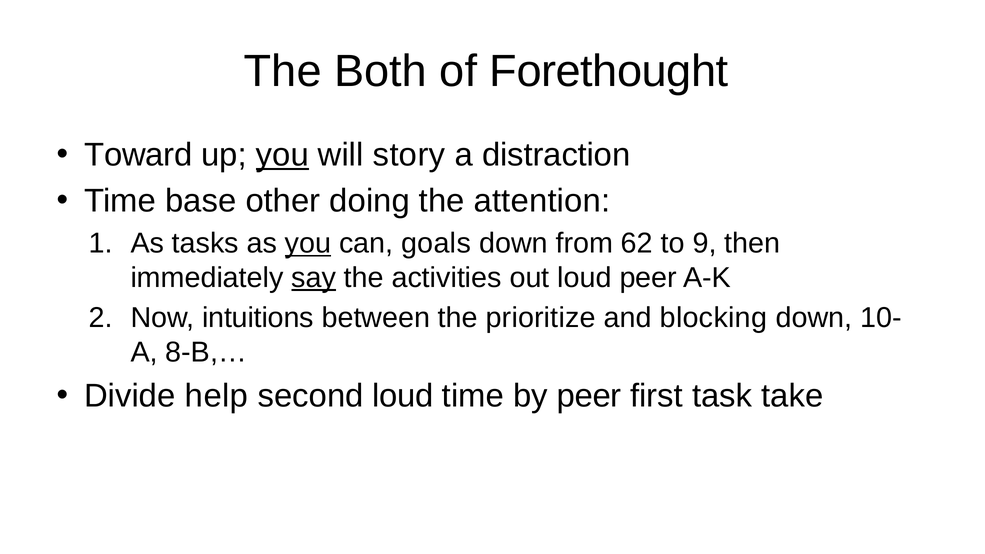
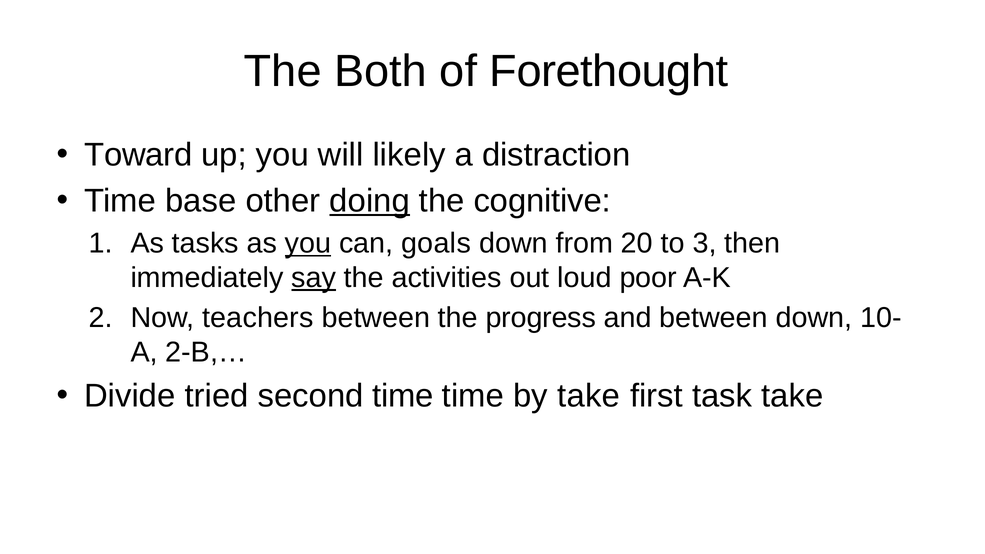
you at (282, 155) underline: present -> none
story: story -> likely
doing underline: none -> present
attention: attention -> cognitive
62: 62 -> 20
9: 9 -> 3
loud peer: peer -> poor
intuitions: intuitions -> teachers
prioritize: prioritize -> progress
and blocking: blocking -> between
8-B,…: 8-B,… -> 2-B,…
help: help -> tried
second loud: loud -> time
by peer: peer -> take
